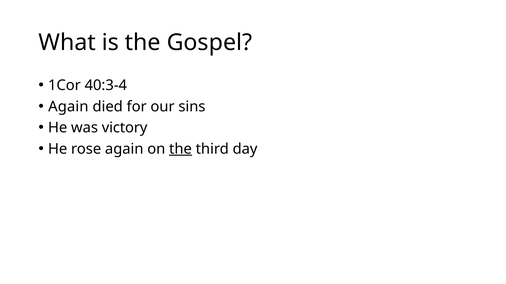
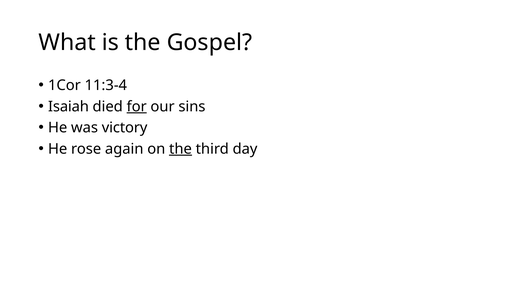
40:3-4: 40:3-4 -> 11:3-4
Again at (68, 107): Again -> Isaiah
for underline: none -> present
